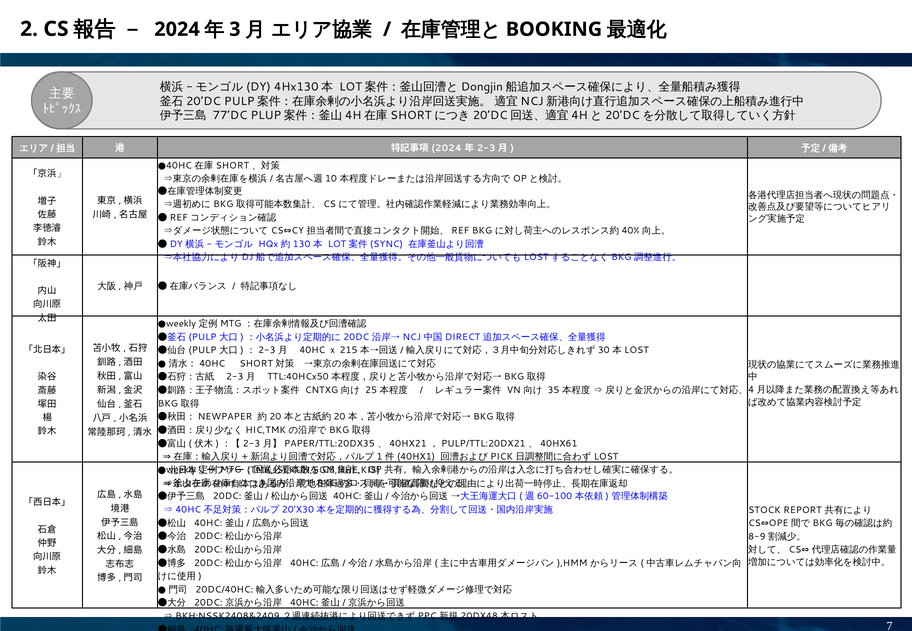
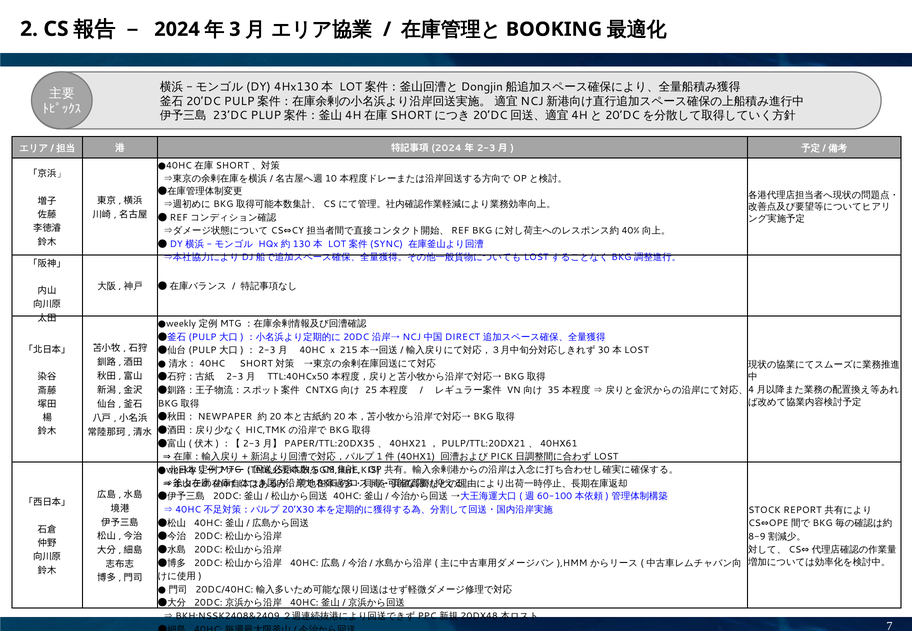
77’DC: 77’DC -> 23’DC
